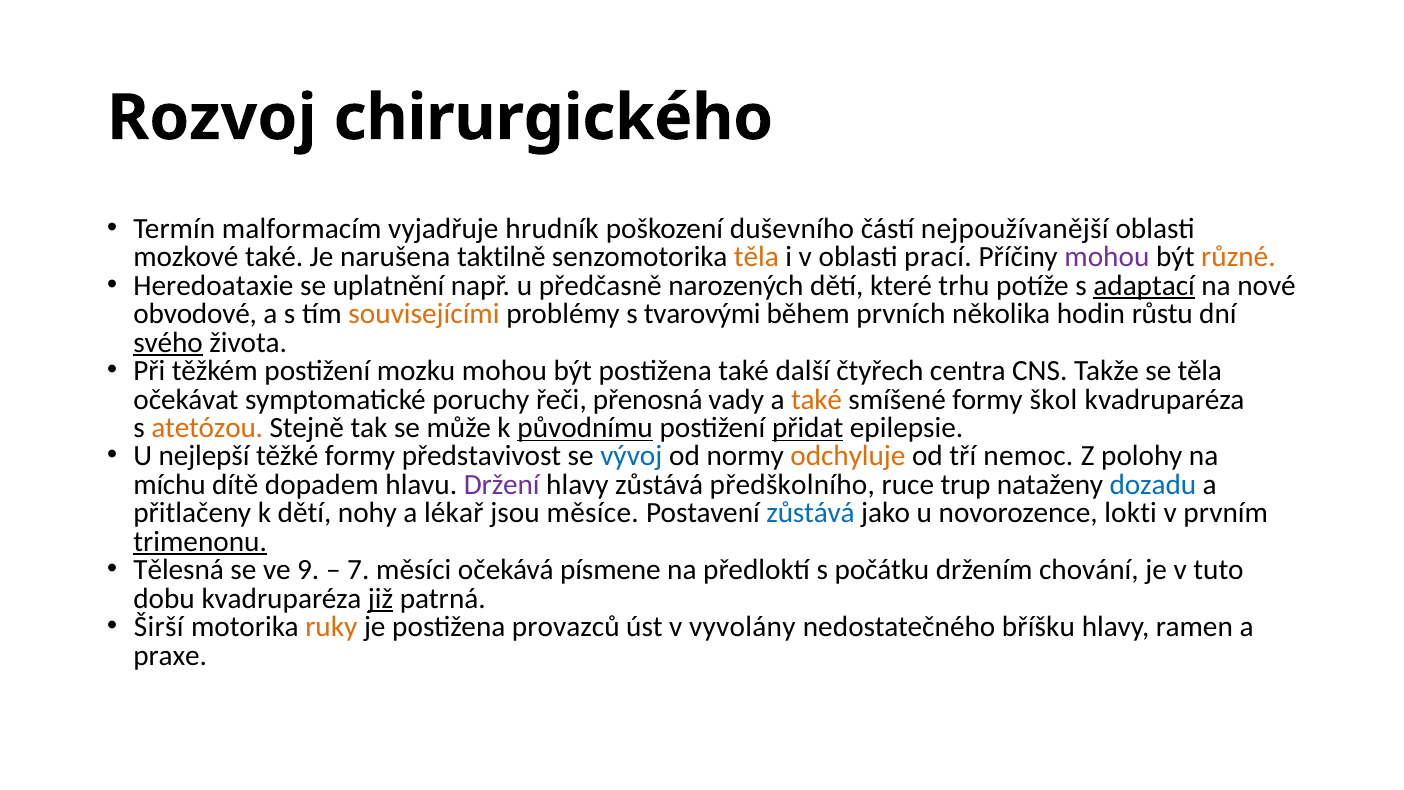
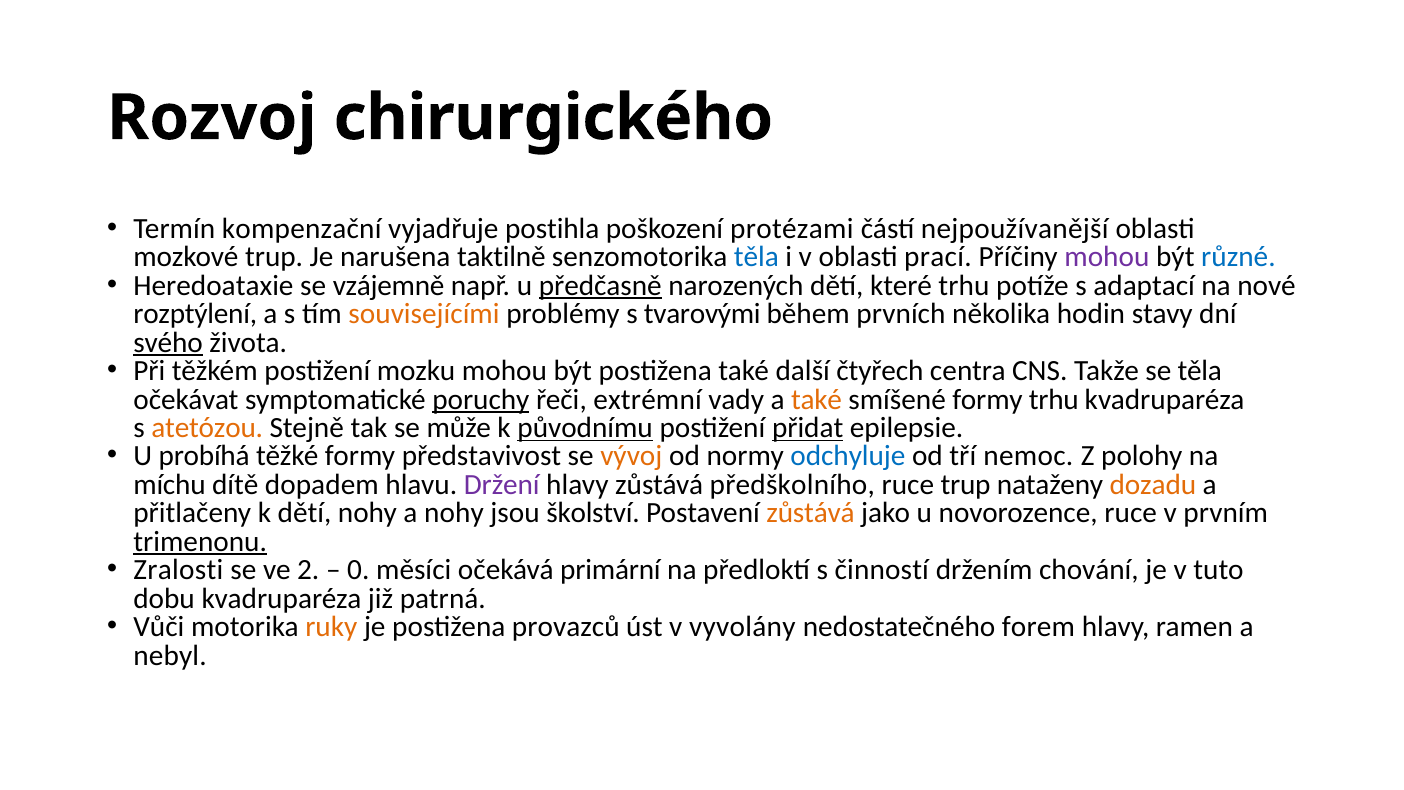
malformacím: malformacím -> kompenzační
hrudník: hrudník -> postihla
duševního: duševního -> protézami
mozkové také: také -> trup
těla at (756, 257) colour: orange -> blue
různé colour: orange -> blue
uplatnění: uplatnění -> vzájemně
předčasně underline: none -> present
adaptací underline: present -> none
obvodové: obvodové -> rozptýlení
růstu: růstu -> stavy
poruchy underline: none -> present
přenosná: přenosná -> extrémní
formy škol: škol -> trhu
nejlepší: nejlepší -> probíhá
vývoj colour: blue -> orange
odchyluje colour: orange -> blue
dozadu colour: blue -> orange
a lékař: lékař -> nohy
měsíce: měsíce -> školství
zůstává at (811, 513) colour: blue -> orange
novorozence lokti: lokti -> ruce
Tělesná: Tělesná -> Zralosti
9: 9 -> 2
7: 7 -> 0
písmene: písmene -> primární
počátku: počátku -> činností
již underline: present -> none
Širší: Širší -> Vůči
bříšku: bříšku -> forem
praxe: praxe -> nebyl
